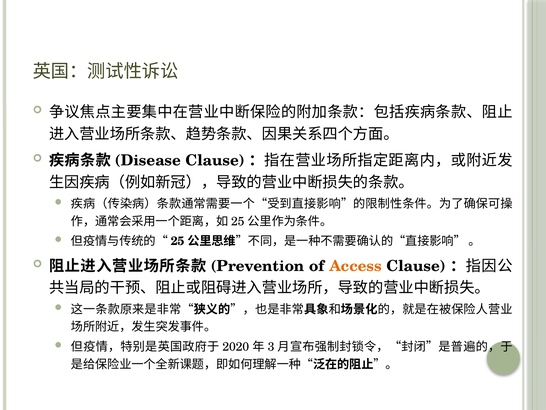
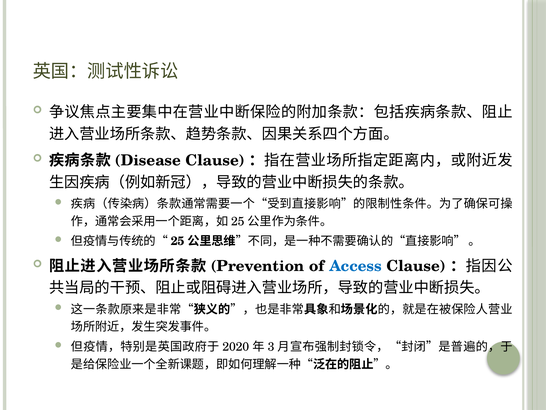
Access colour: orange -> blue
